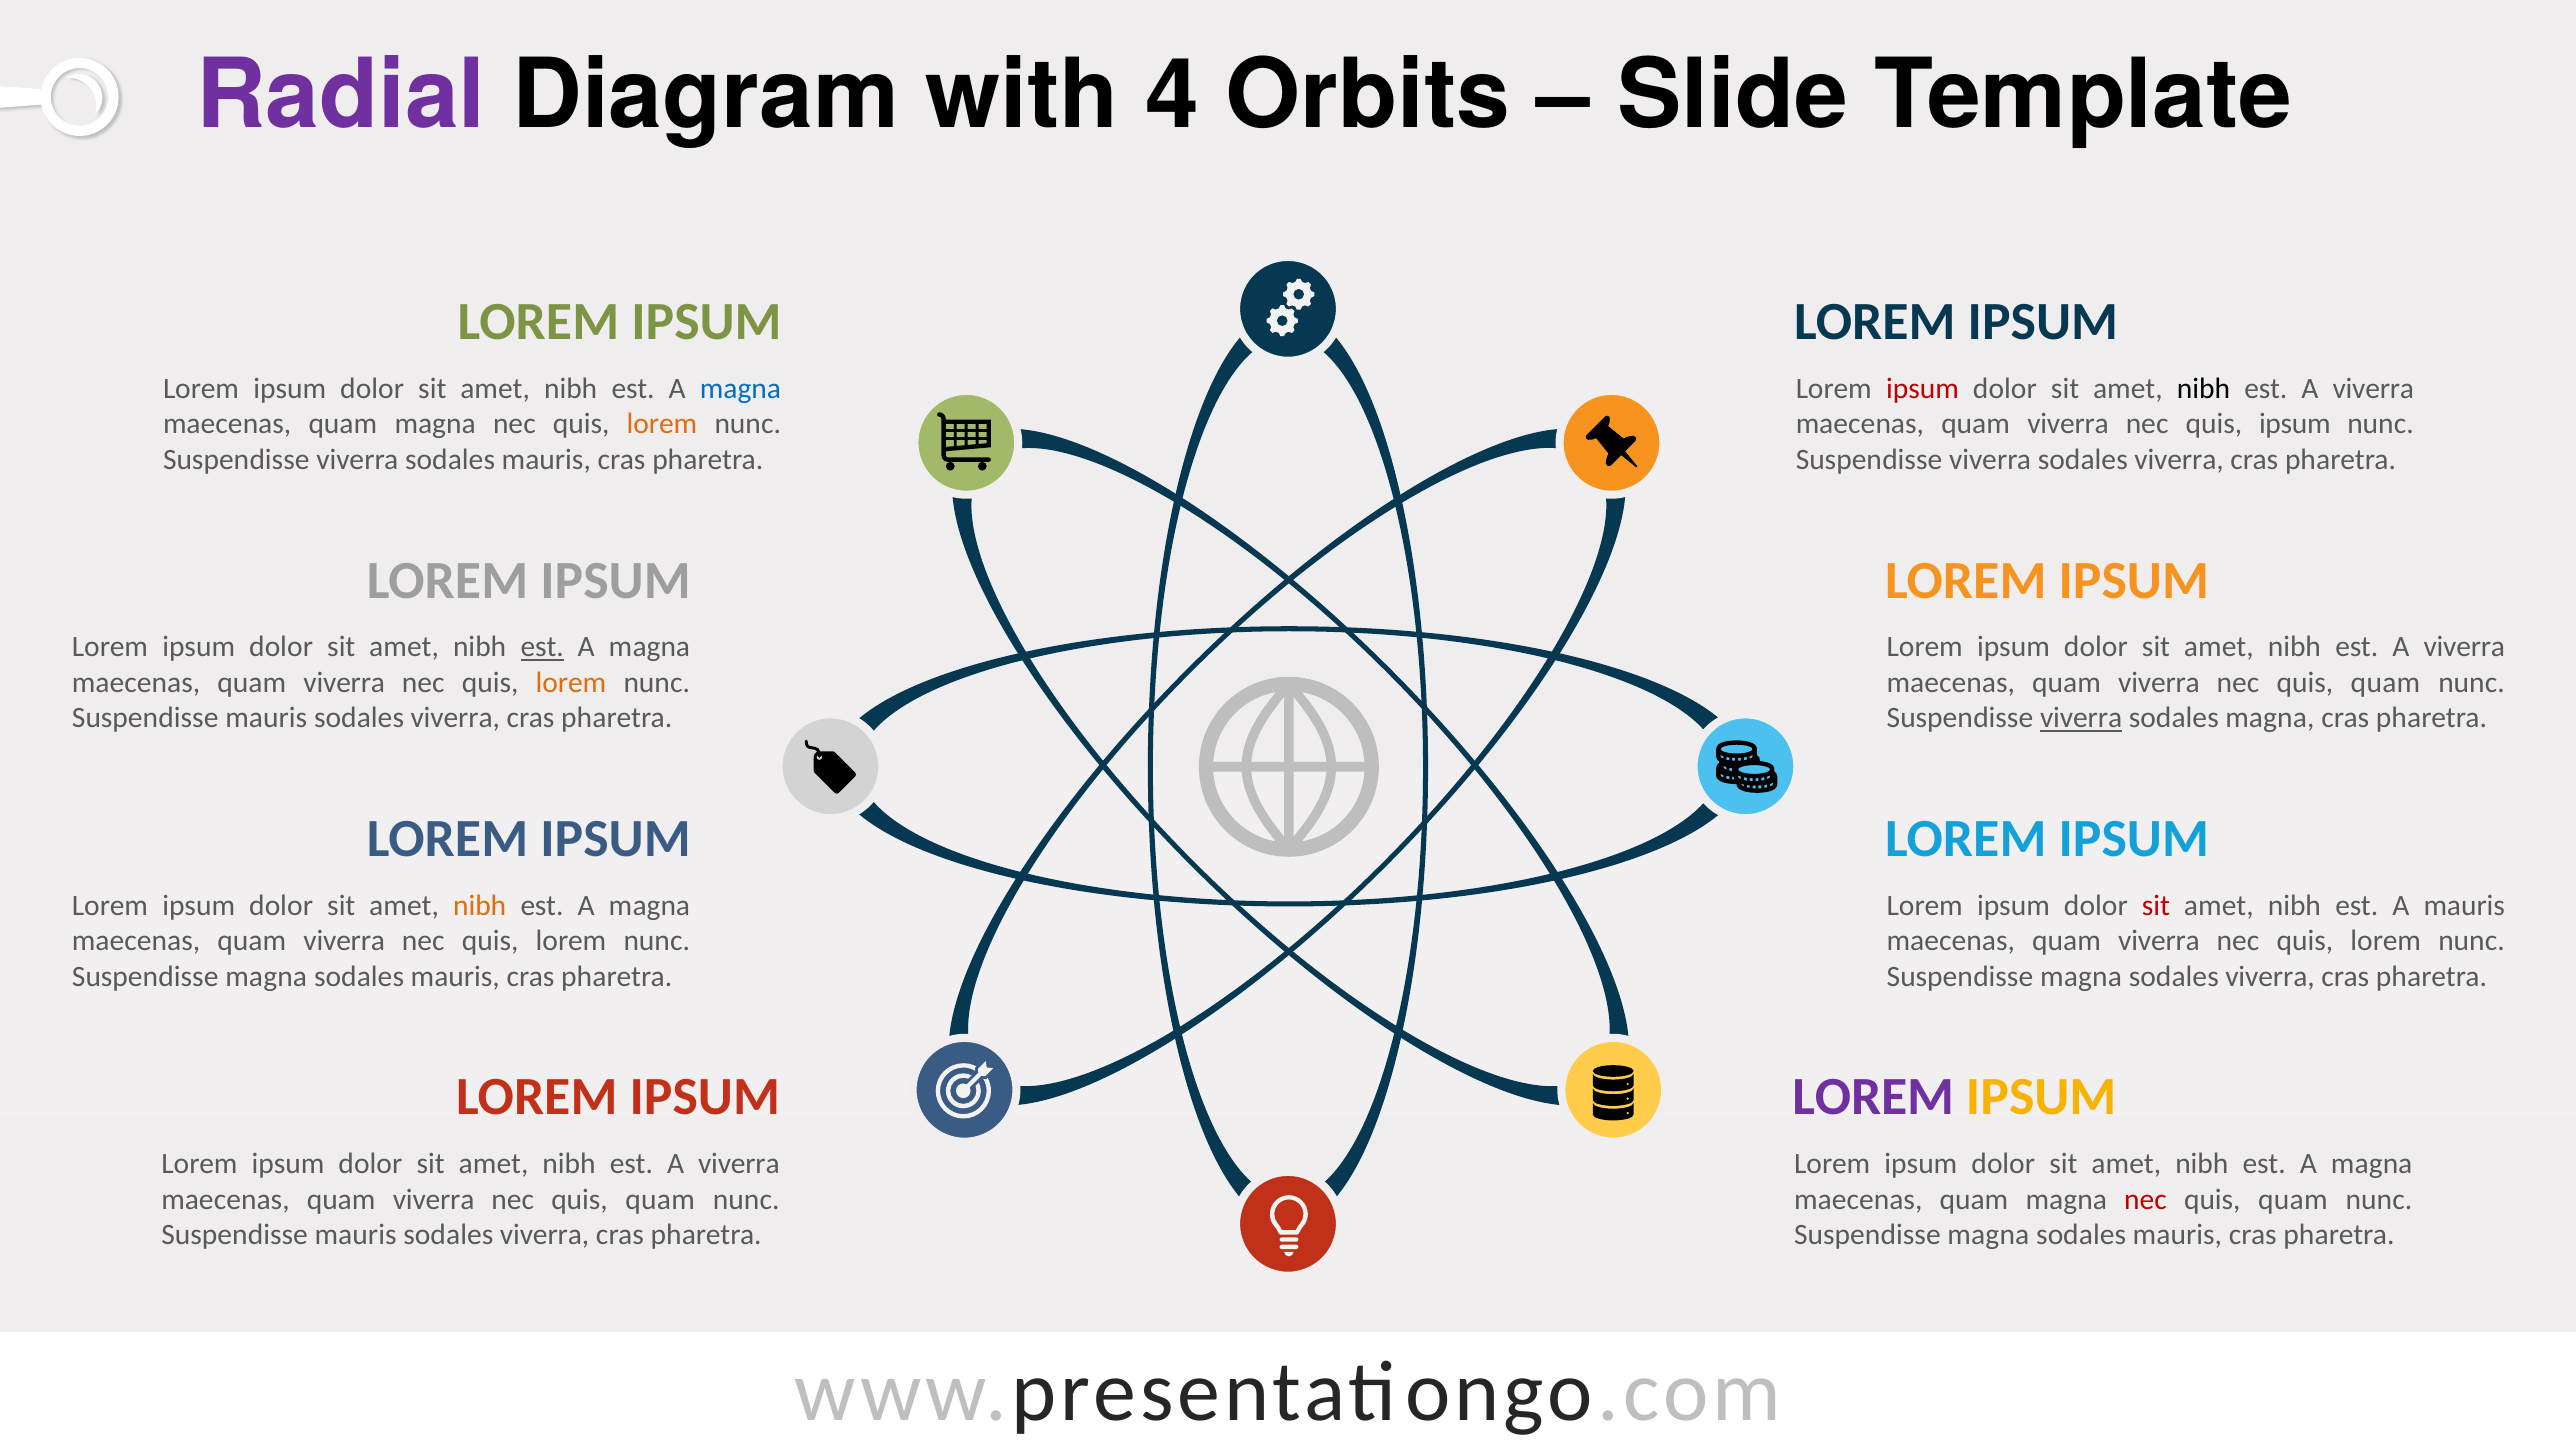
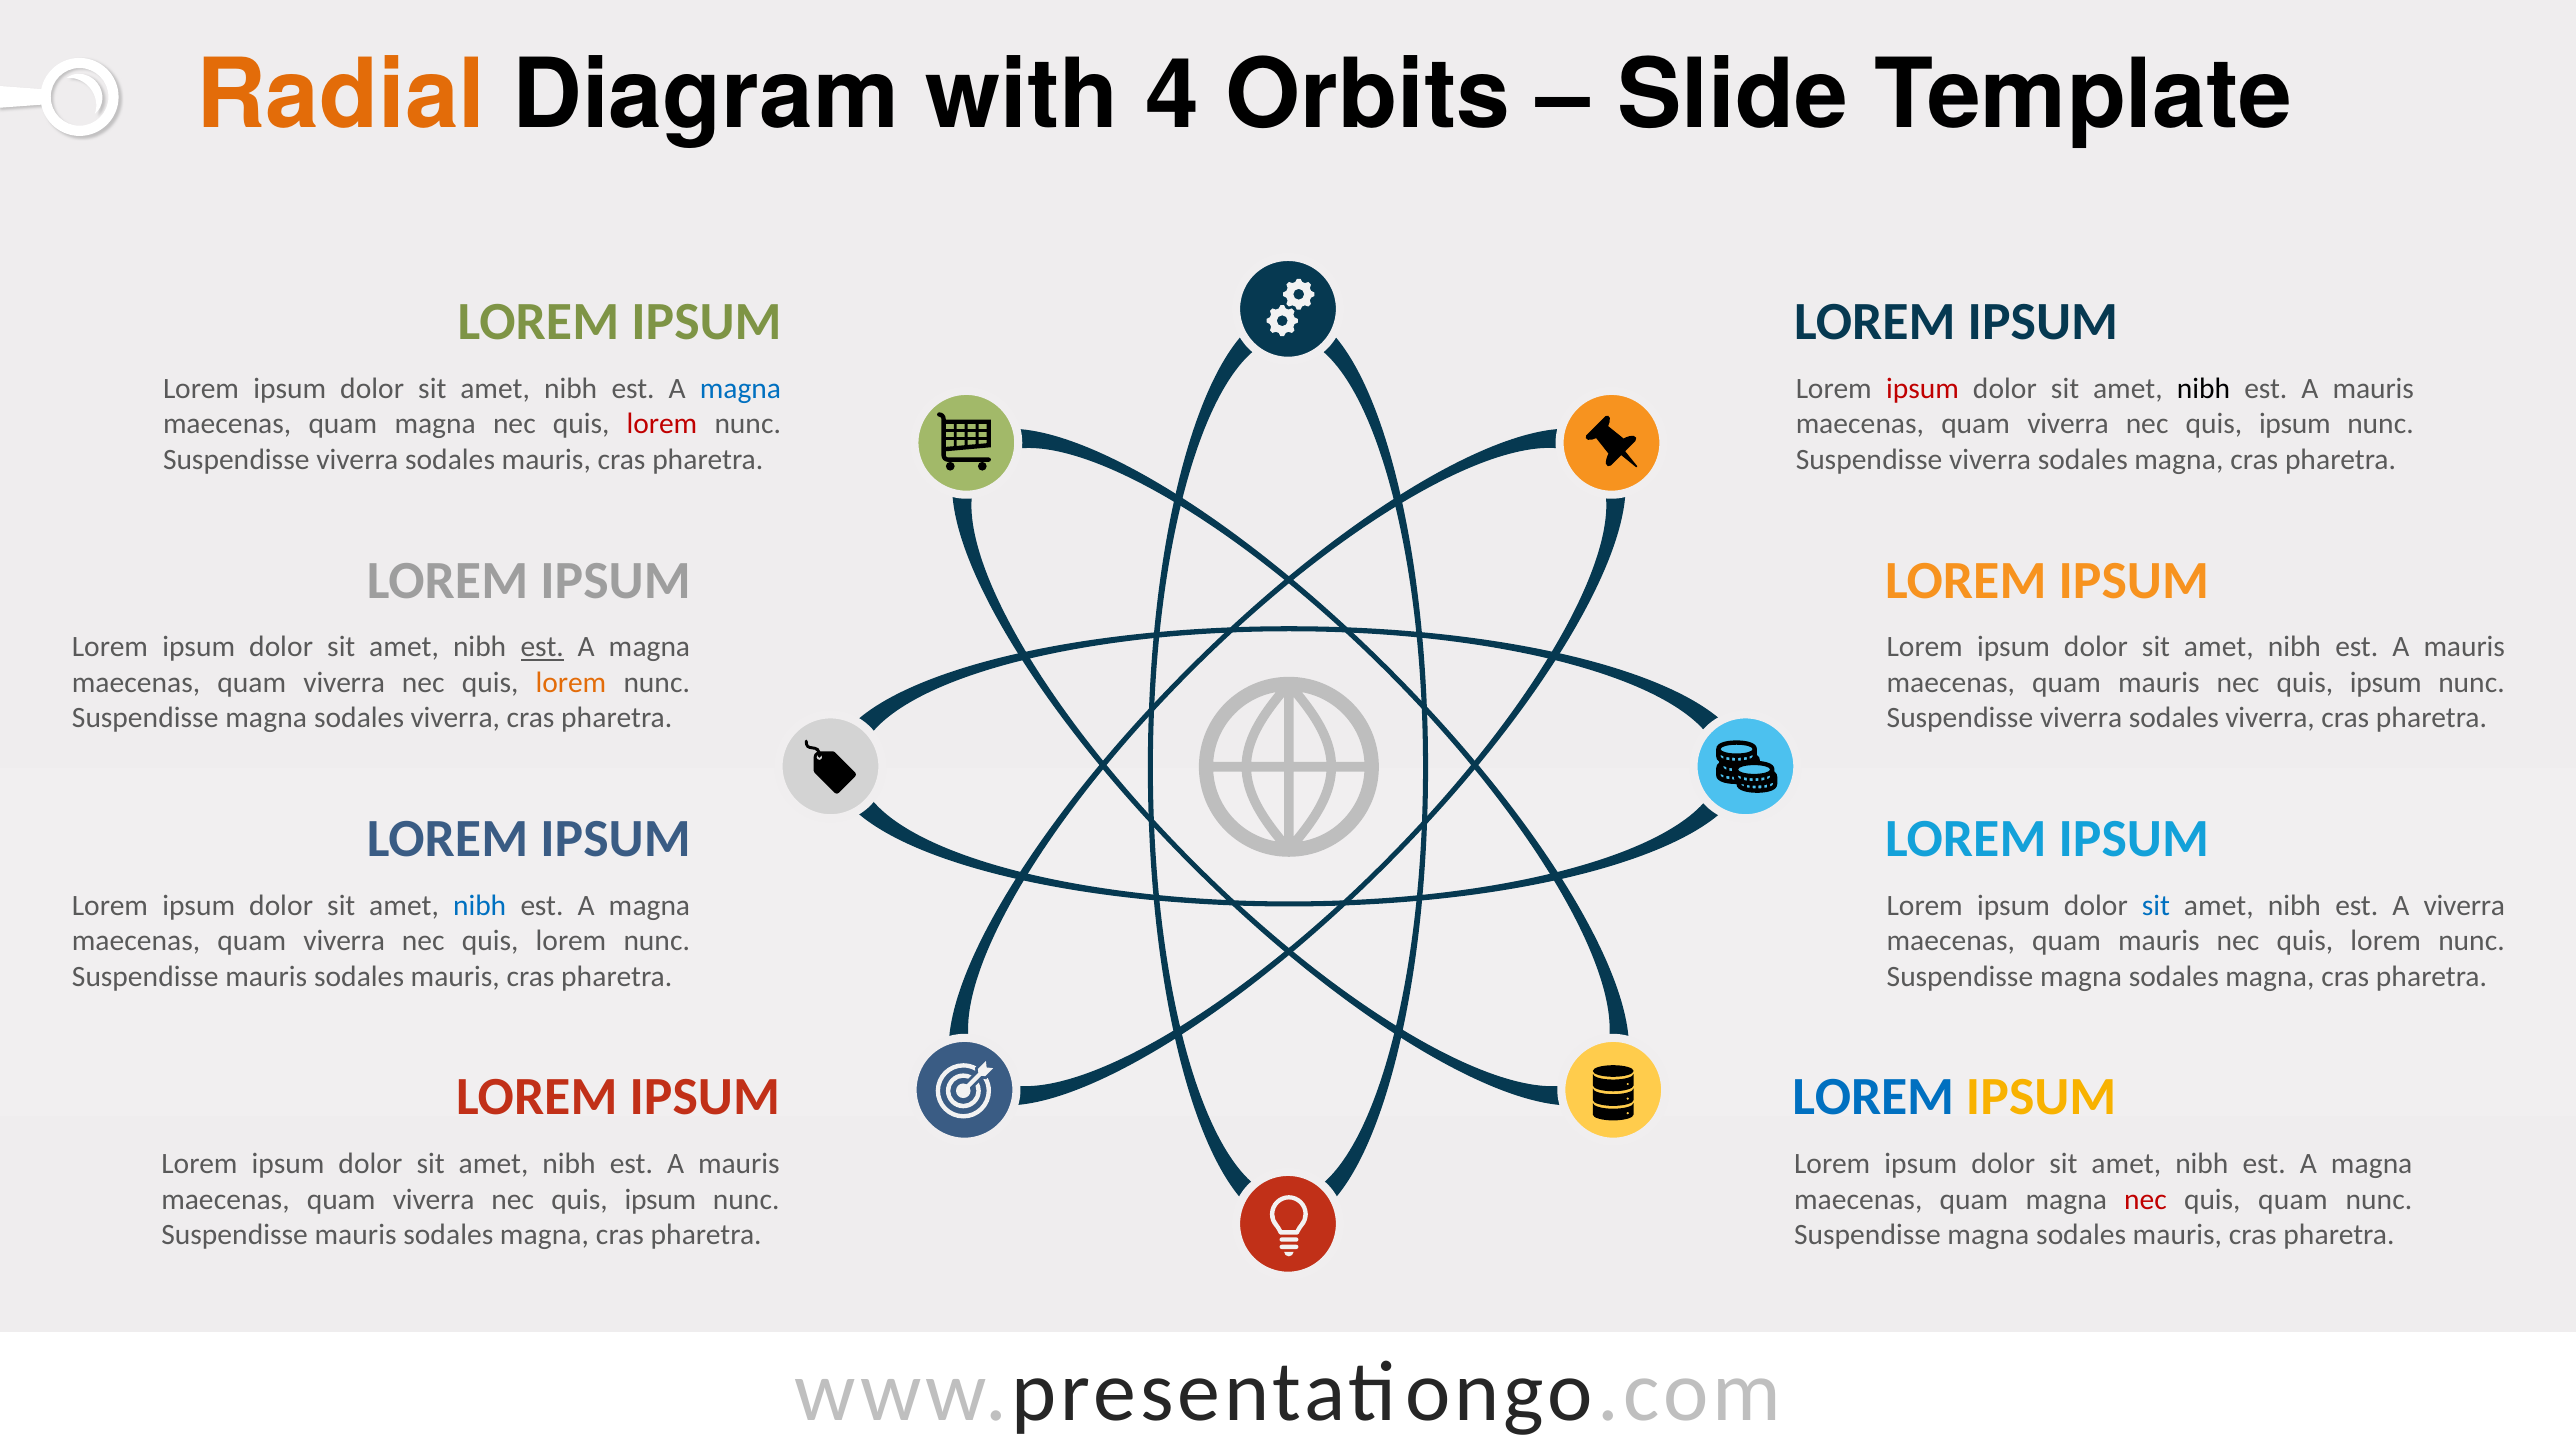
Radial colour: purple -> orange
viverra at (2373, 389): viverra -> mauris
lorem at (662, 424) colour: orange -> red
viverra sodales viverra: viverra -> magna
viverra at (2464, 647): viverra -> mauris
viverra at (2159, 683): viverra -> mauris
quam at (2386, 683): quam -> ipsum
mauris at (266, 718): mauris -> magna
viverra at (2081, 718) underline: present -> none
magna at (2270, 718): magna -> viverra
nibh at (480, 905) colour: orange -> blue
sit at (2156, 905) colour: red -> blue
A mauris: mauris -> viverra
viverra at (2159, 941): viverra -> mauris
magna at (266, 976): magna -> mauris
viverra at (2270, 976): viverra -> magna
LOREM at (1873, 1097) colour: purple -> blue
viverra at (739, 1164): viverra -> mauris
quam at (660, 1199): quam -> ipsum
viverra at (545, 1235): viverra -> magna
